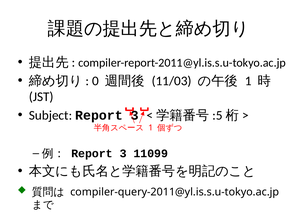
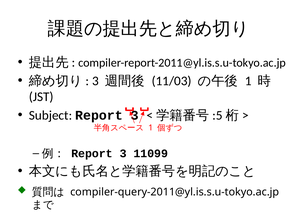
0 at (95, 81): 0 -> 3
